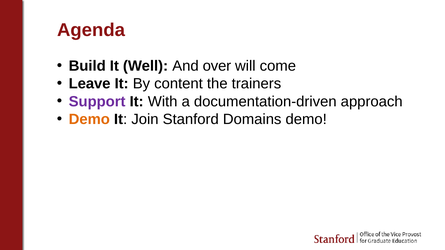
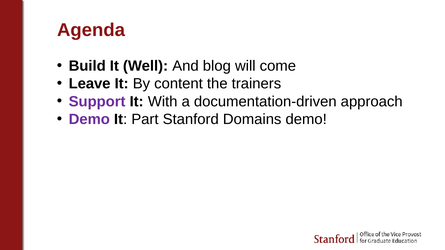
over: over -> blog
Demo at (89, 119) colour: orange -> purple
Join: Join -> Part
